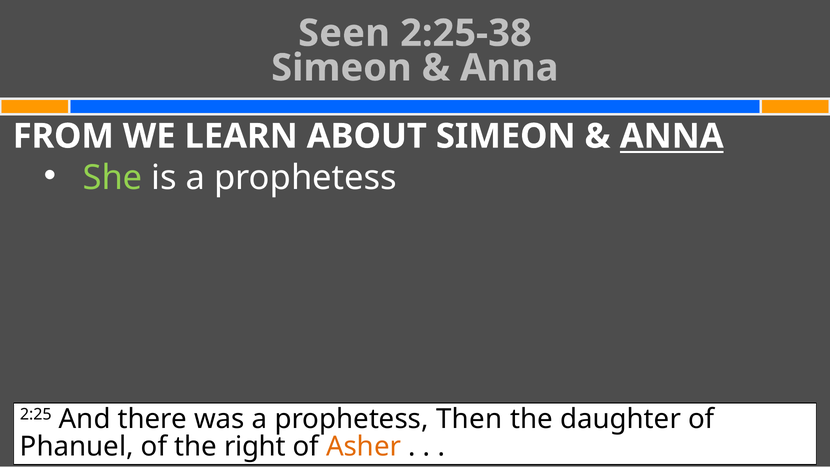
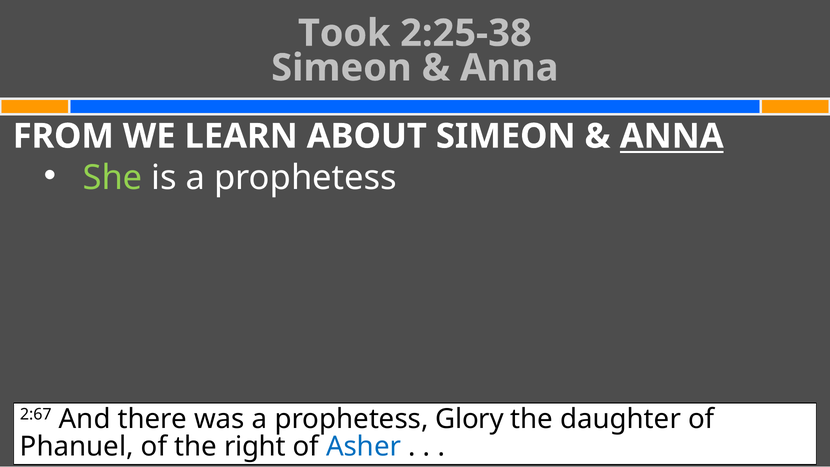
Seen: Seen -> Took
2:25: 2:25 -> 2:67
Then: Then -> Glory
Asher colour: orange -> blue
